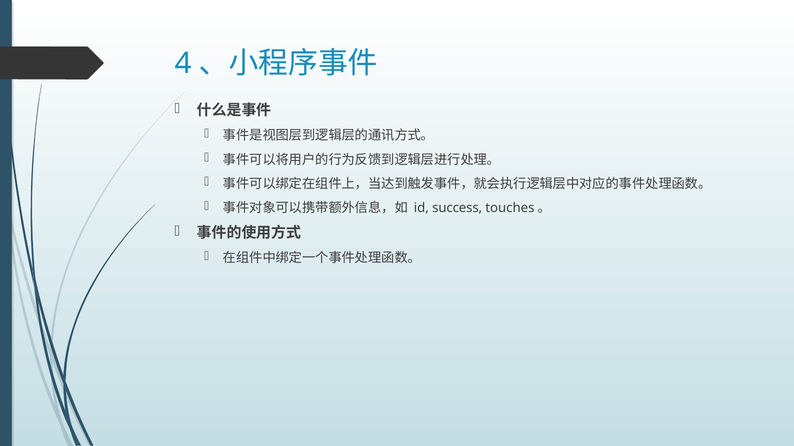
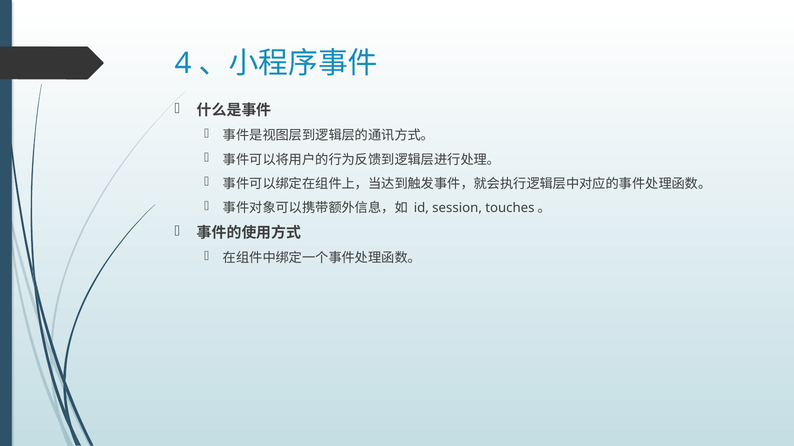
success: success -> session
